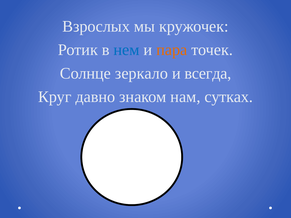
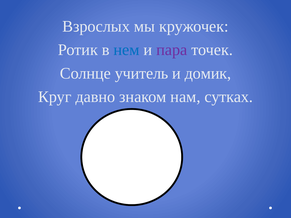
пара colour: orange -> purple
зеркало: зеркало -> учитель
всегда: всегда -> домик
